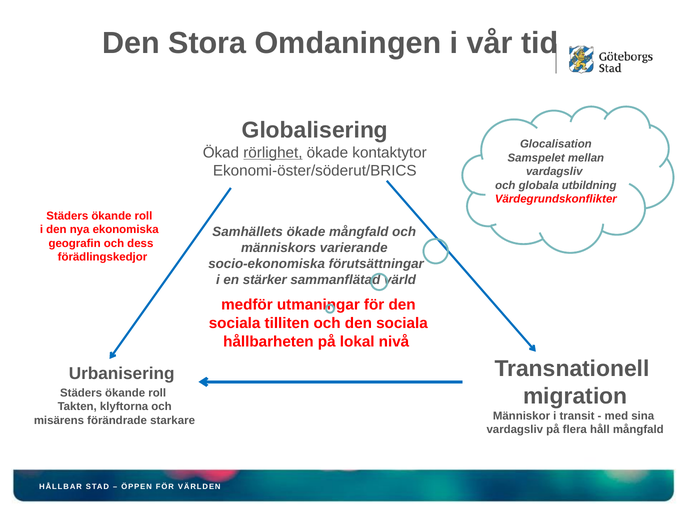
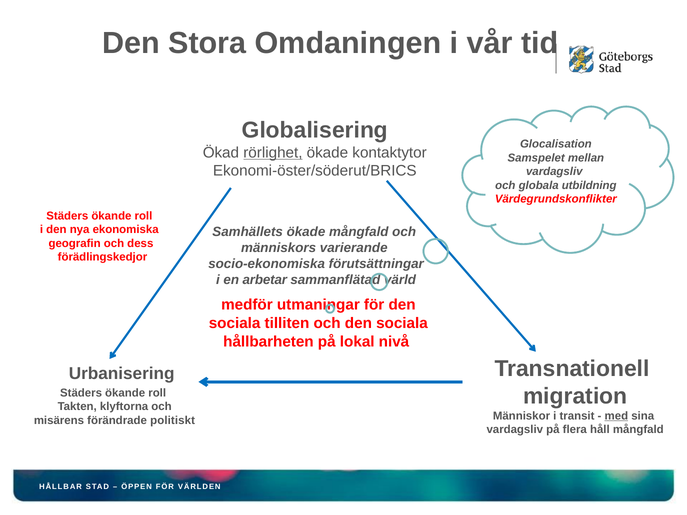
stärker: stärker -> arbetar
med underline: none -> present
starkare: starkare -> politiskt
